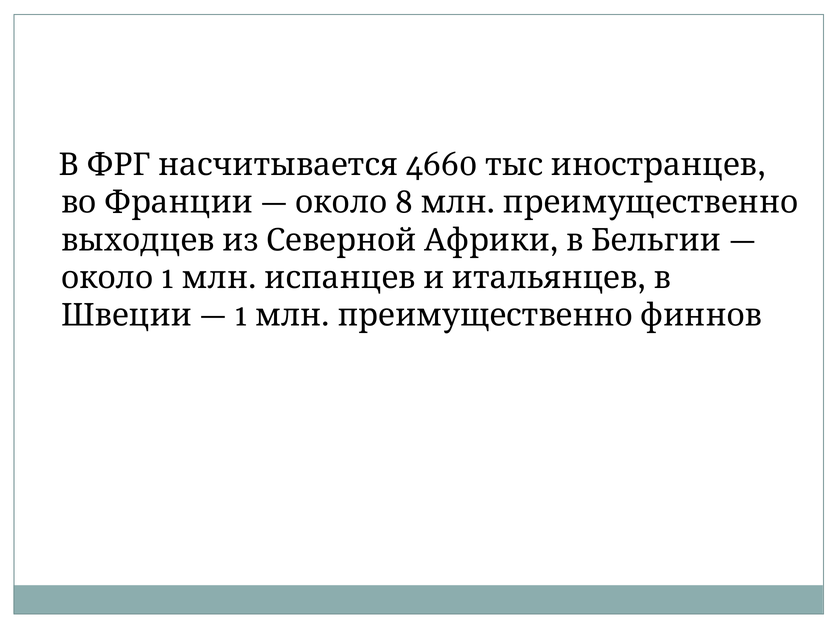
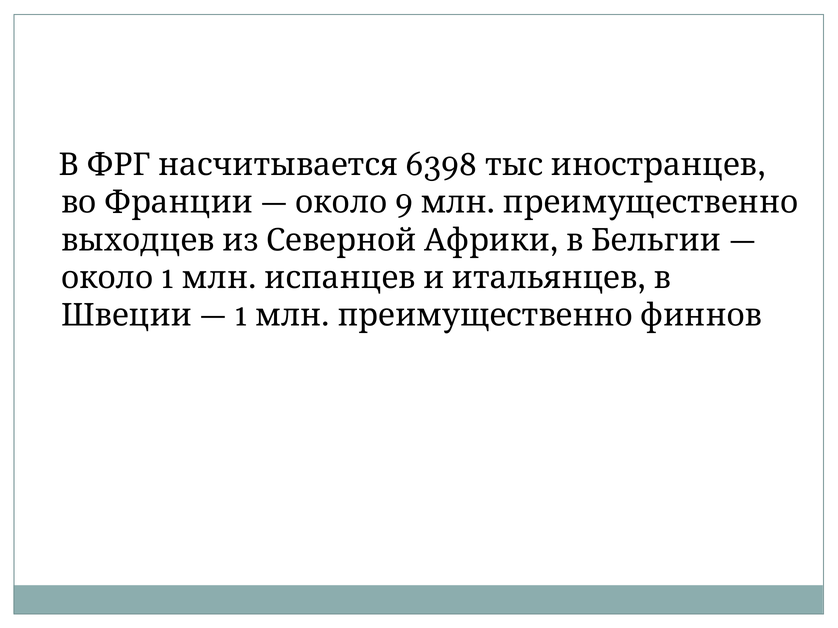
4660: 4660 -> 6398
8: 8 -> 9
